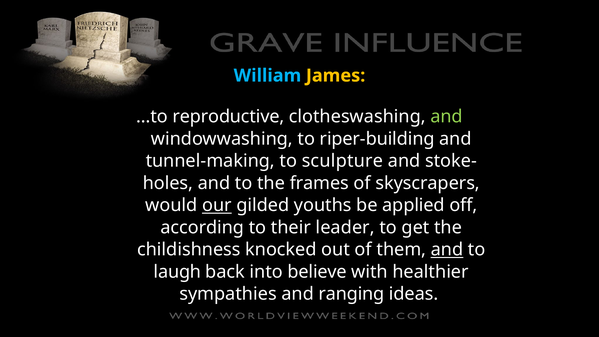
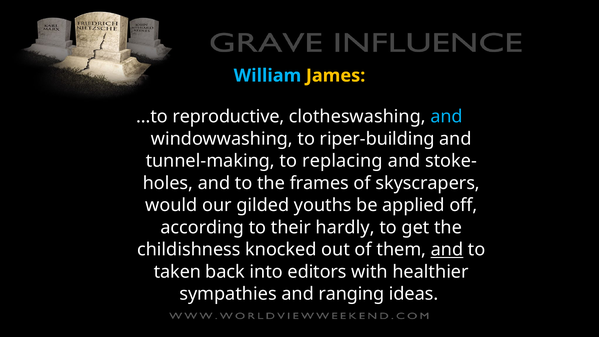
and at (447, 117) colour: light green -> light blue
sculpture: sculpture -> replacing
our underline: present -> none
leader: leader -> hardly
laugh: laugh -> taken
believe: believe -> editors
